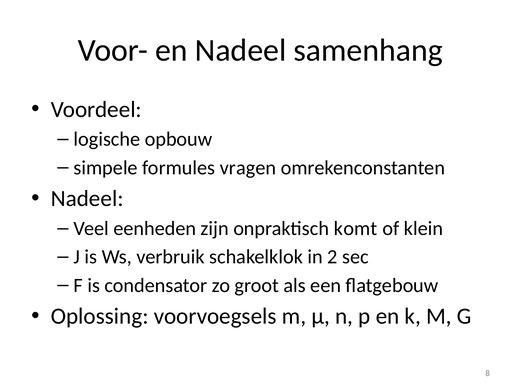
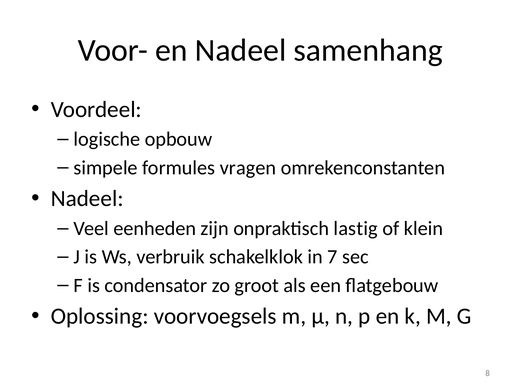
komt: komt -> lastig
2: 2 -> 7
